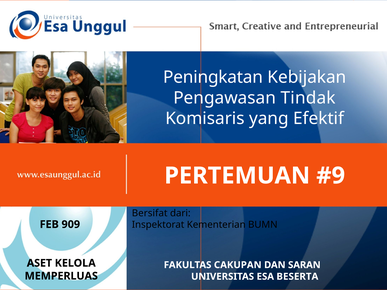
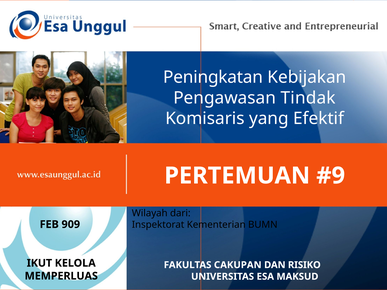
Bersifat: Bersifat -> Wilayah
ASET: ASET -> IKUT
SARAN: SARAN -> RISIKO
BESERTA: BESERTA -> MAKSUD
